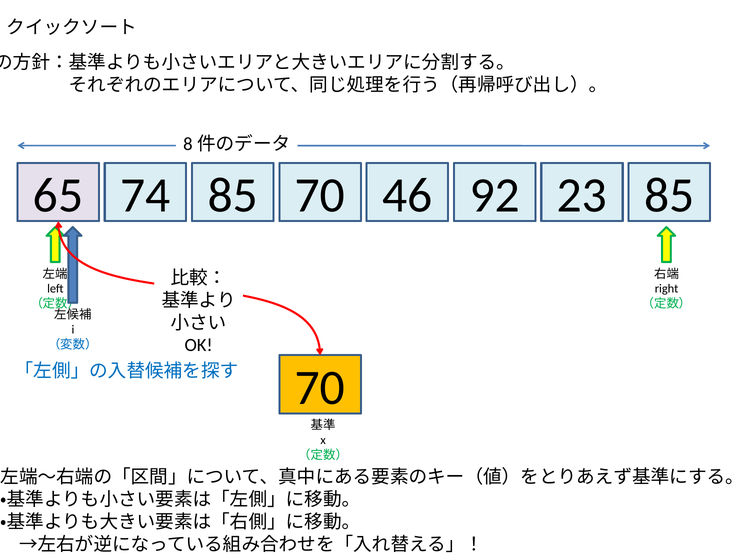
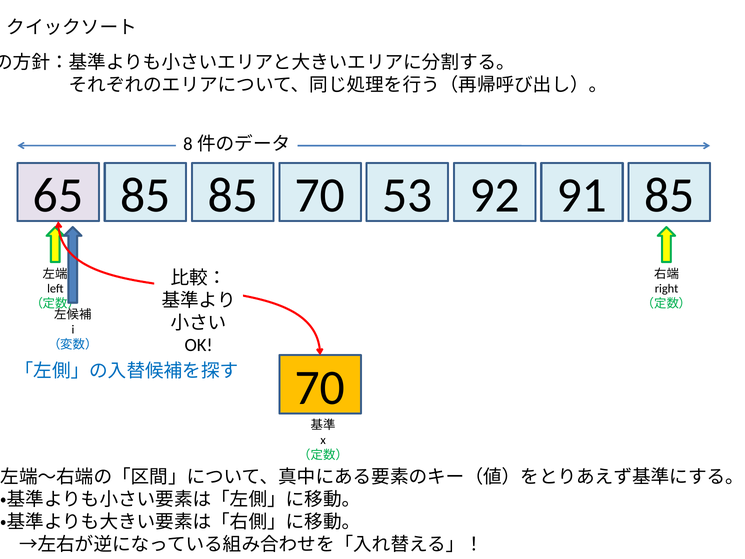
65 74: 74 -> 85
46: 46 -> 53
23: 23 -> 91
